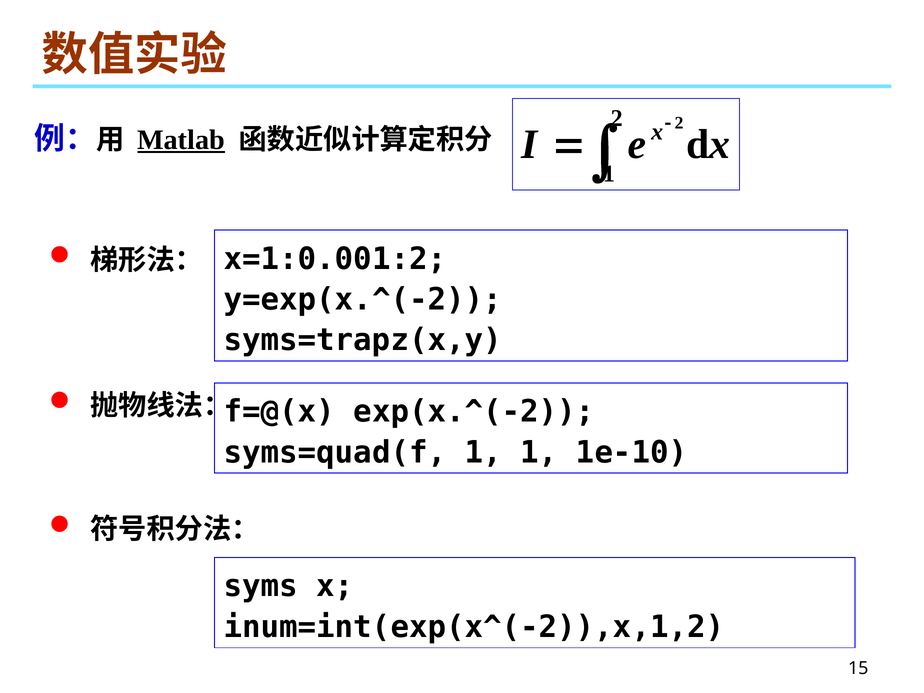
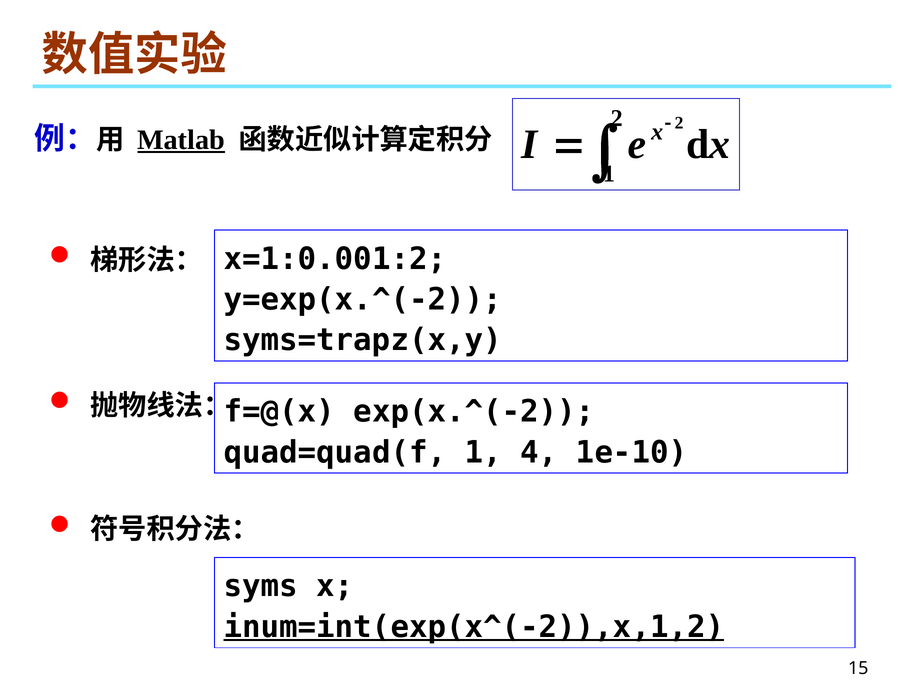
syms=quad(f: syms=quad(f -> quad=quad(f
1 1: 1 -> 4
inum=int(exp(x^(-2)),x,1,2 underline: none -> present
